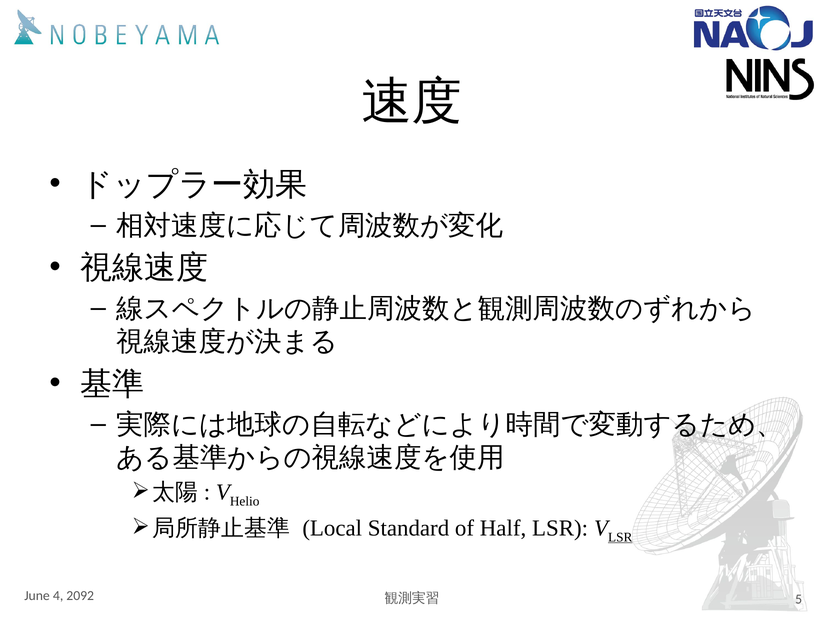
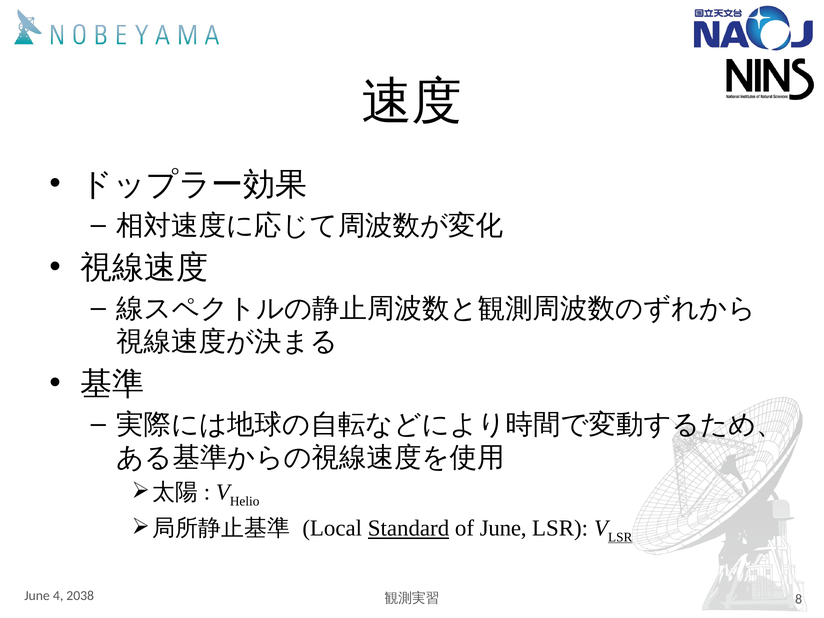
Standard underline: none -> present
of Half: Half -> June
2092: 2092 -> 2038
5: 5 -> 8
